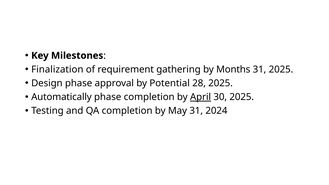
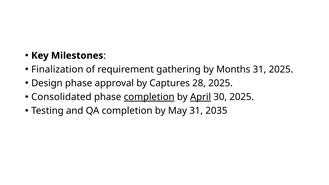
Potential: Potential -> Captures
Automatically: Automatically -> Consolidated
completion at (149, 97) underline: none -> present
2024: 2024 -> 2035
